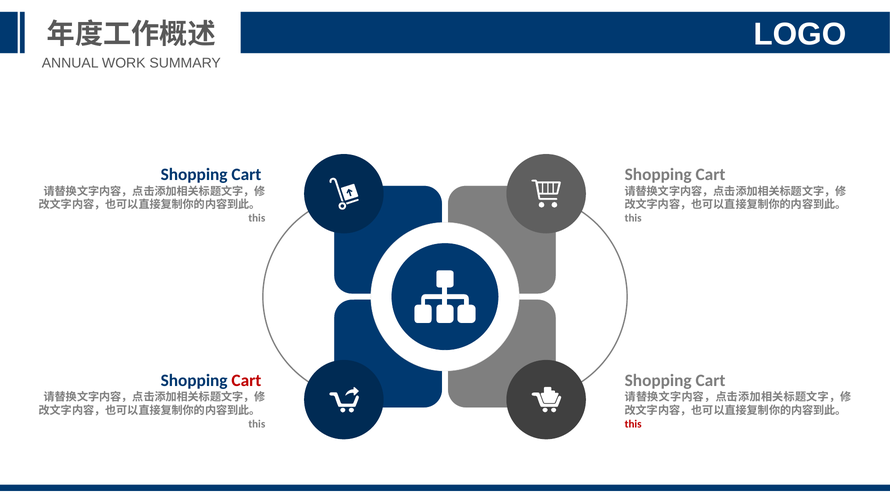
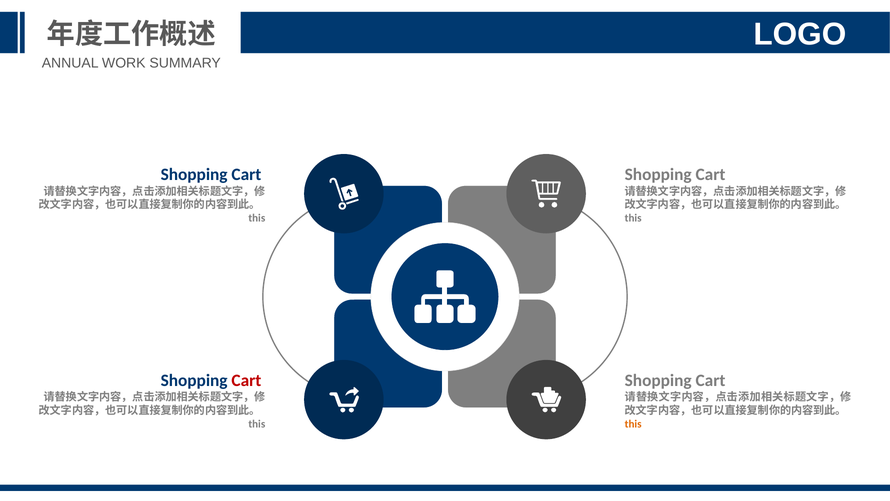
this at (633, 424) colour: red -> orange
